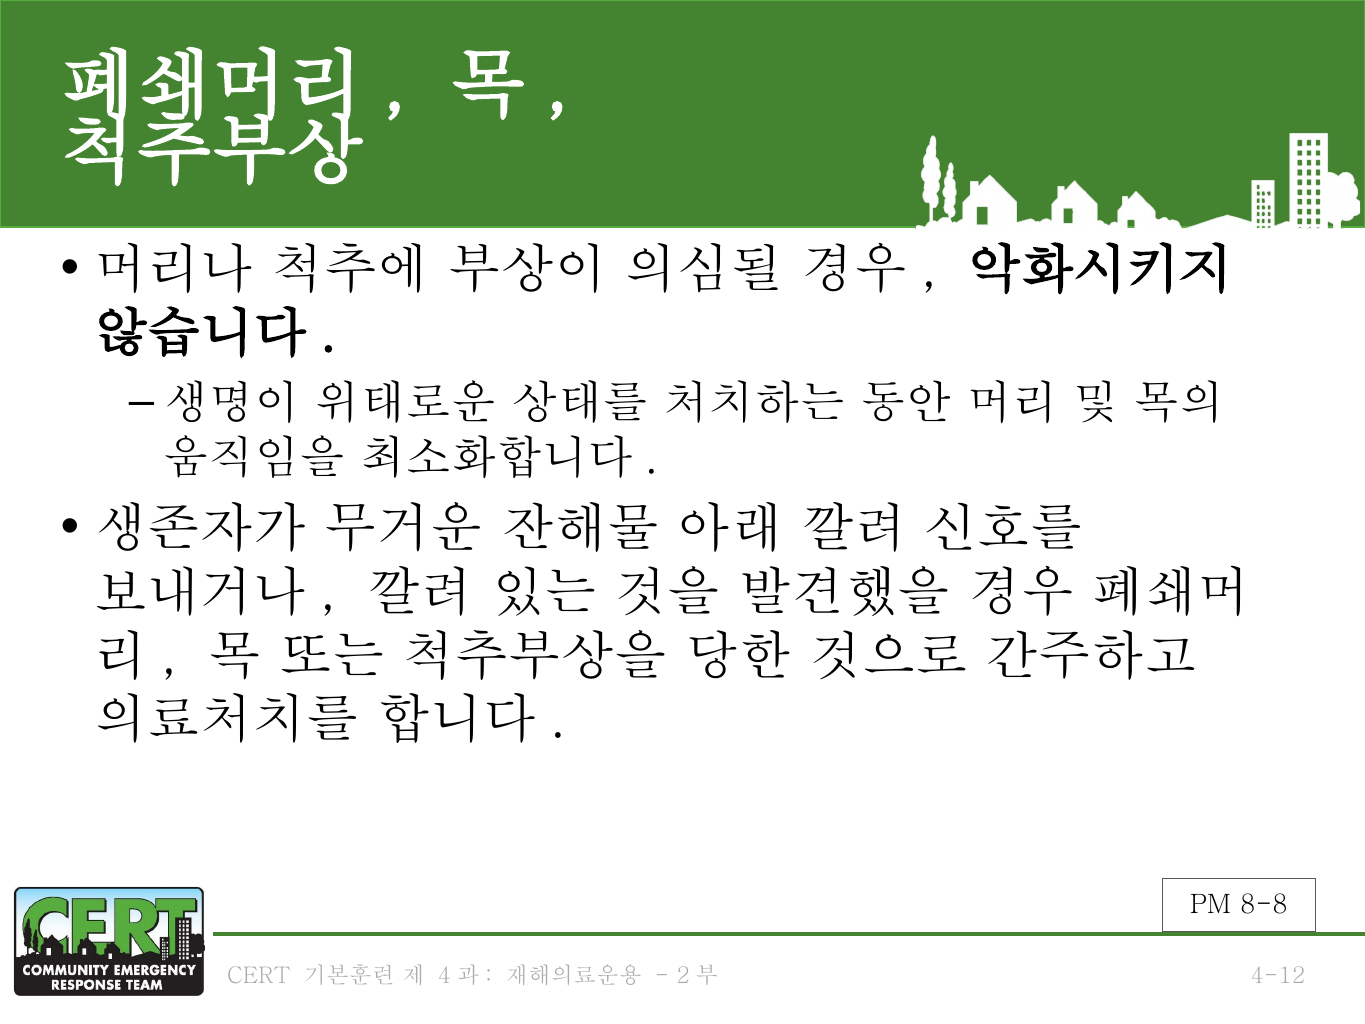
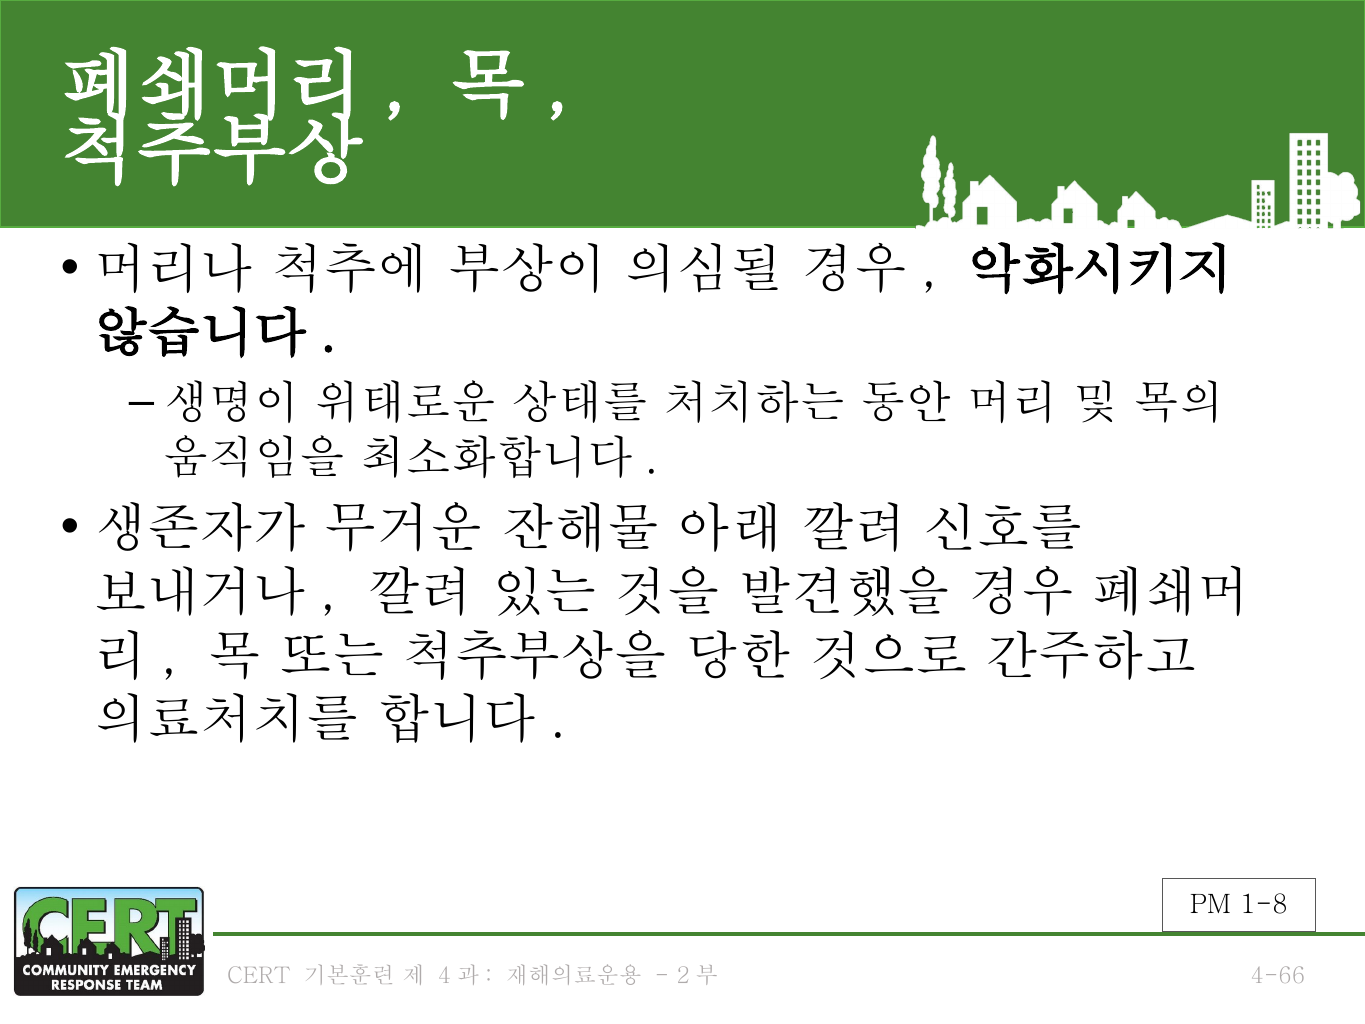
8-8: 8-8 -> 1-8
4-12: 4-12 -> 4-66
